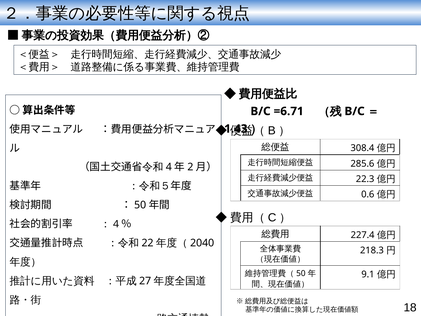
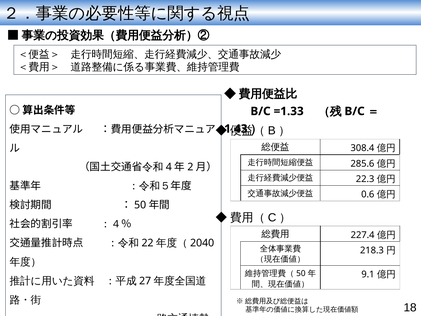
=6.71: =6.71 -> =1.33
